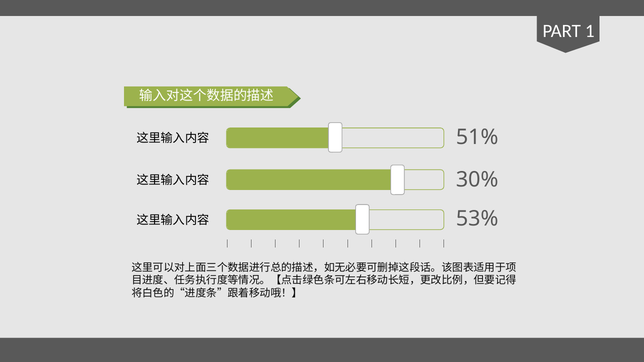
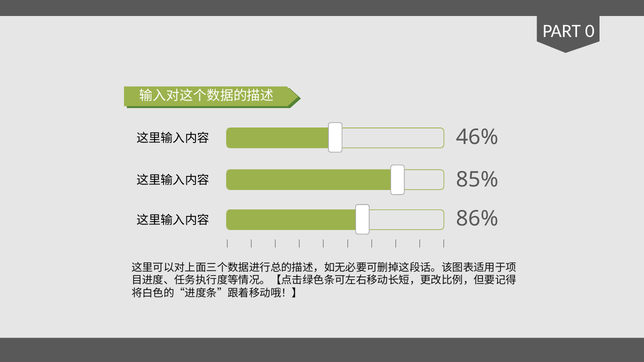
1: 1 -> 0
51%: 51% -> 46%
30%: 30% -> 85%
53%: 53% -> 86%
